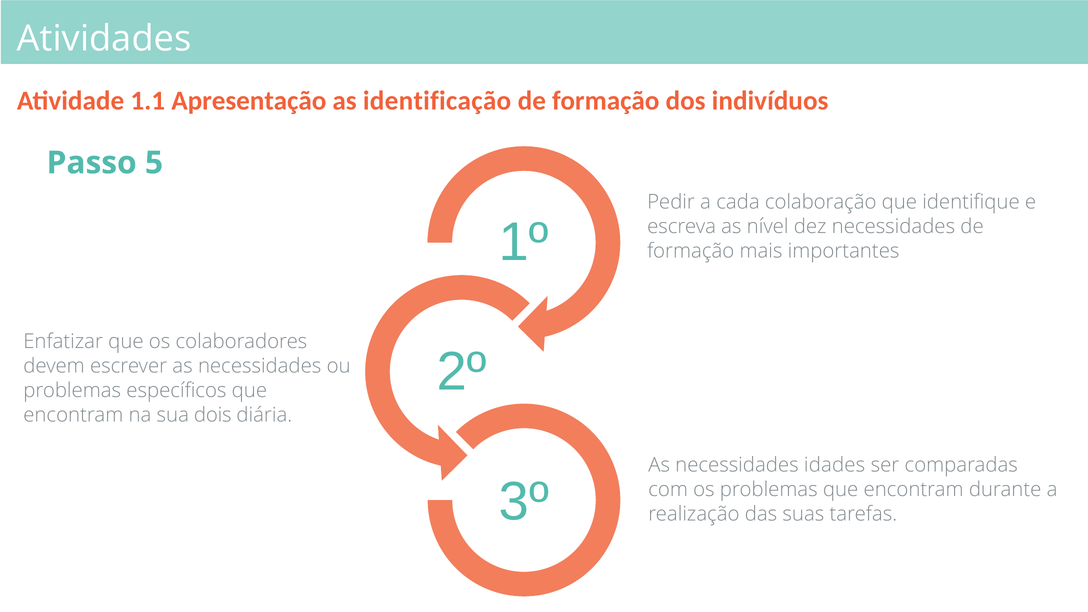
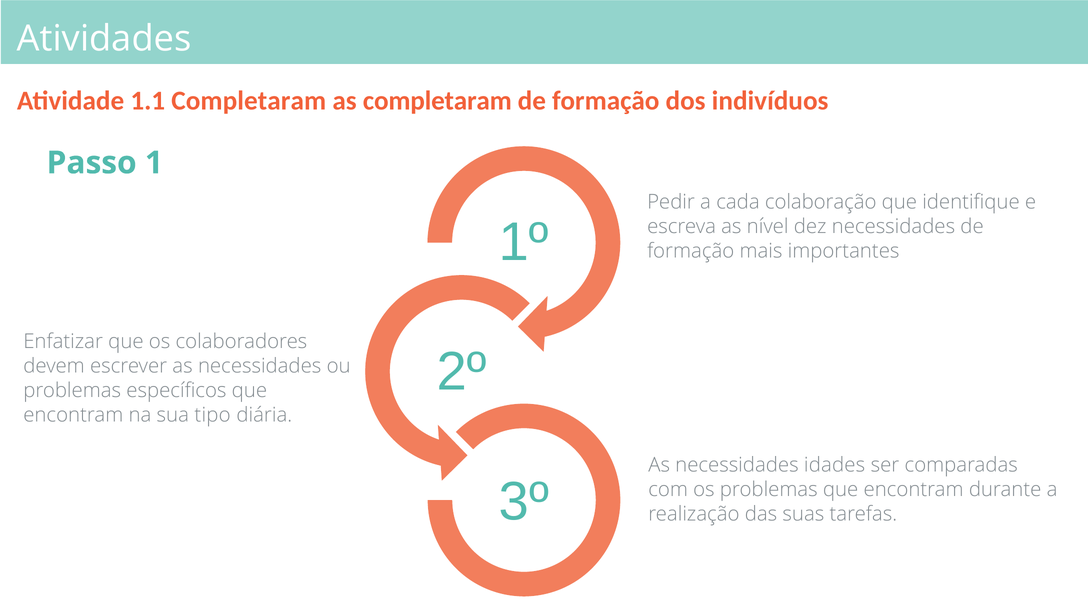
1.1 Apresentação: Apresentação -> Completaram
as identificação: identificação -> completaram
5: 5 -> 1
dois: dois -> tipo
